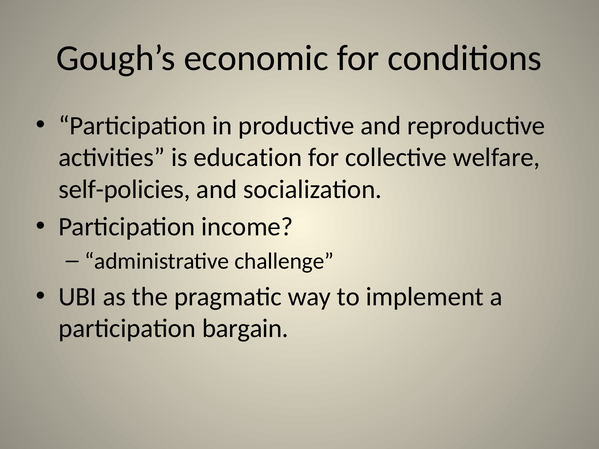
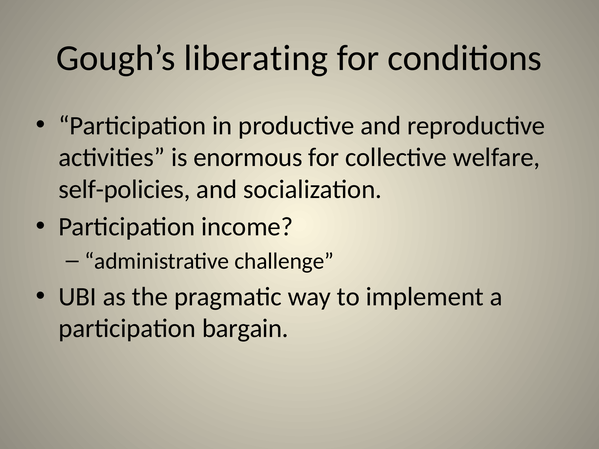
economic: economic -> liberating
education: education -> enormous
